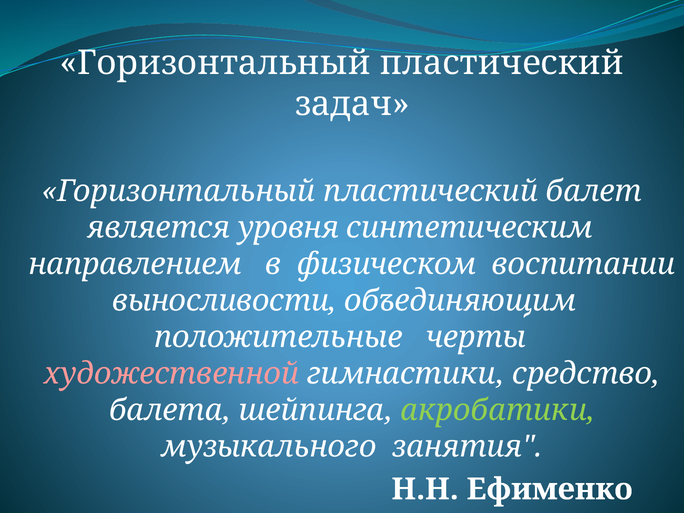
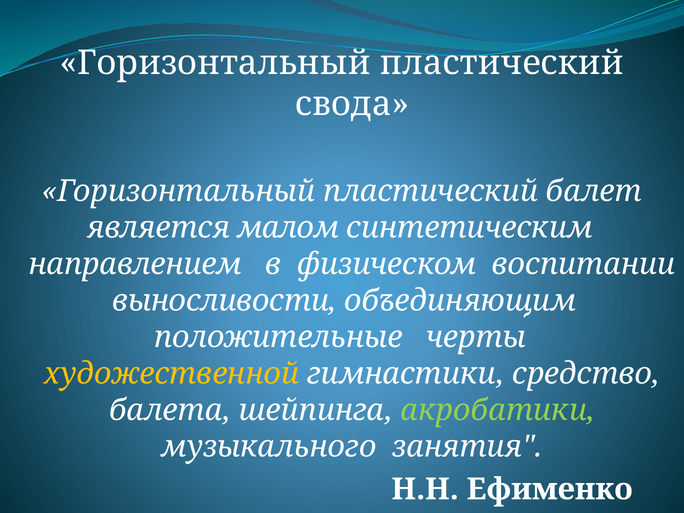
задач: задач -> свода
уровня: уровня -> малом
художественной colour: pink -> yellow
